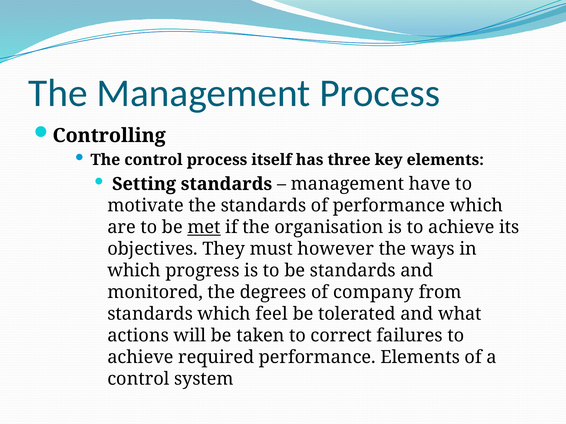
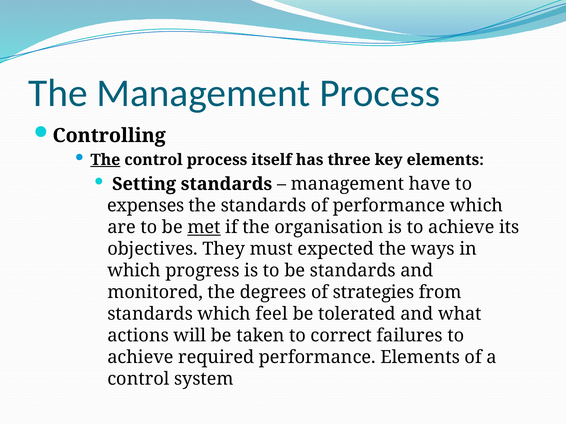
The at (105, 160) underline: none -> present
motivate: motivate -> expenses
however: however -> expected
company: company -> strategies
